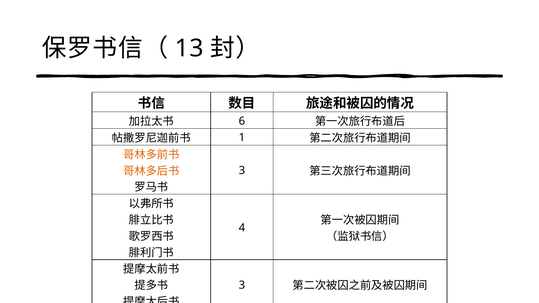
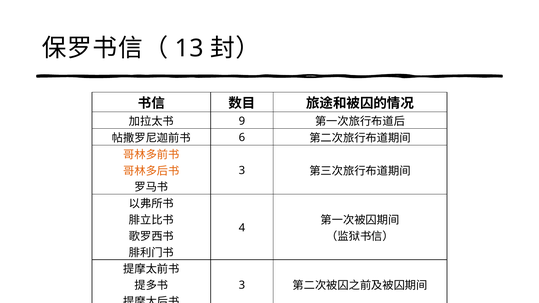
6: 6 -> 9
1: 1 -> 6
